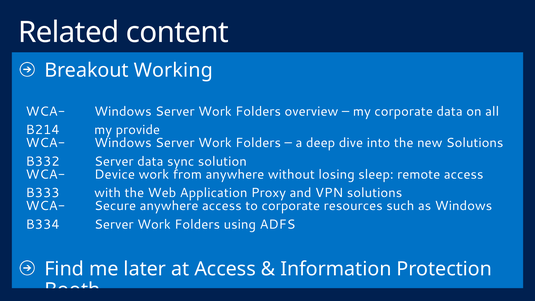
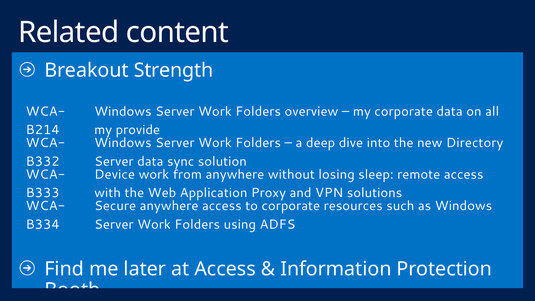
Working: Working -> Strength
new Solutions: Solutions -> Directory
